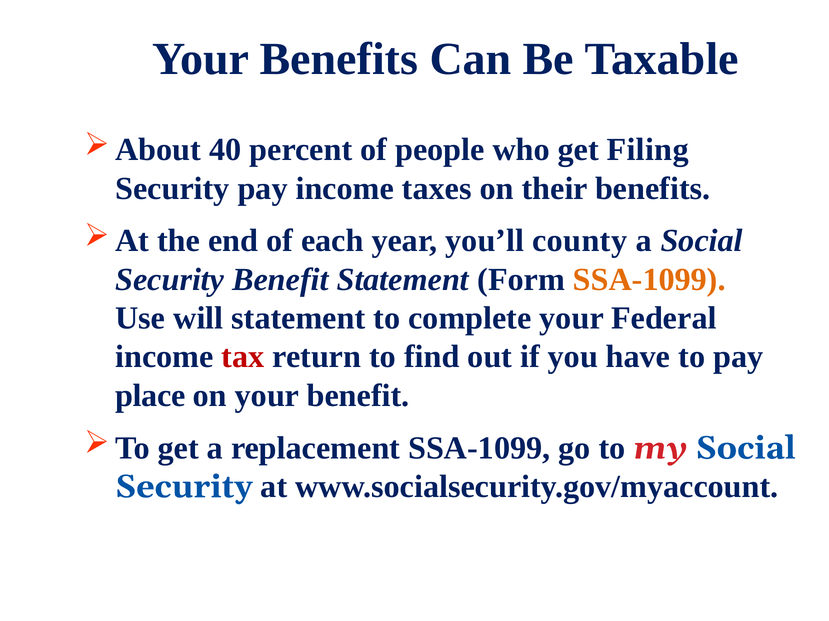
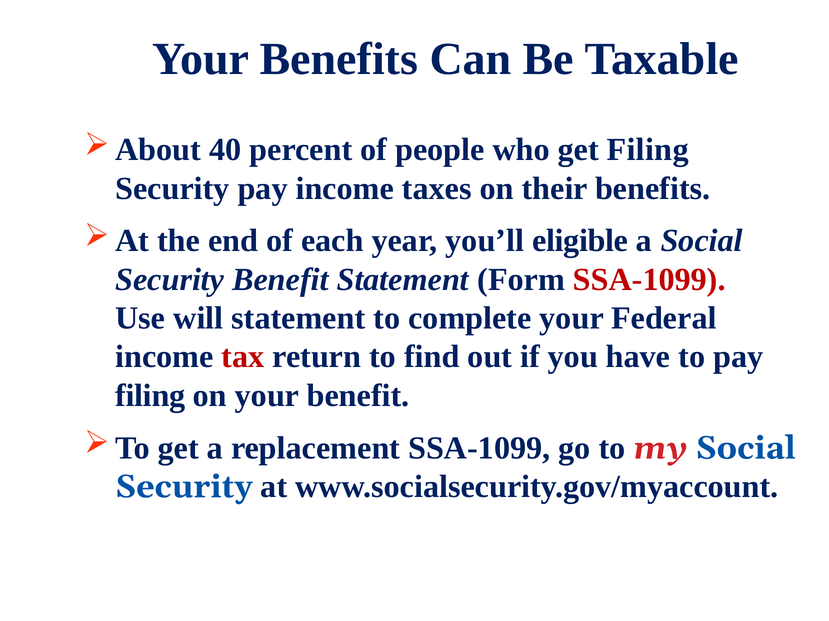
county: county -> eligible
SSA-1099 at (649, 280) colour: orange -> red
place at (150, 396): place -> filing
